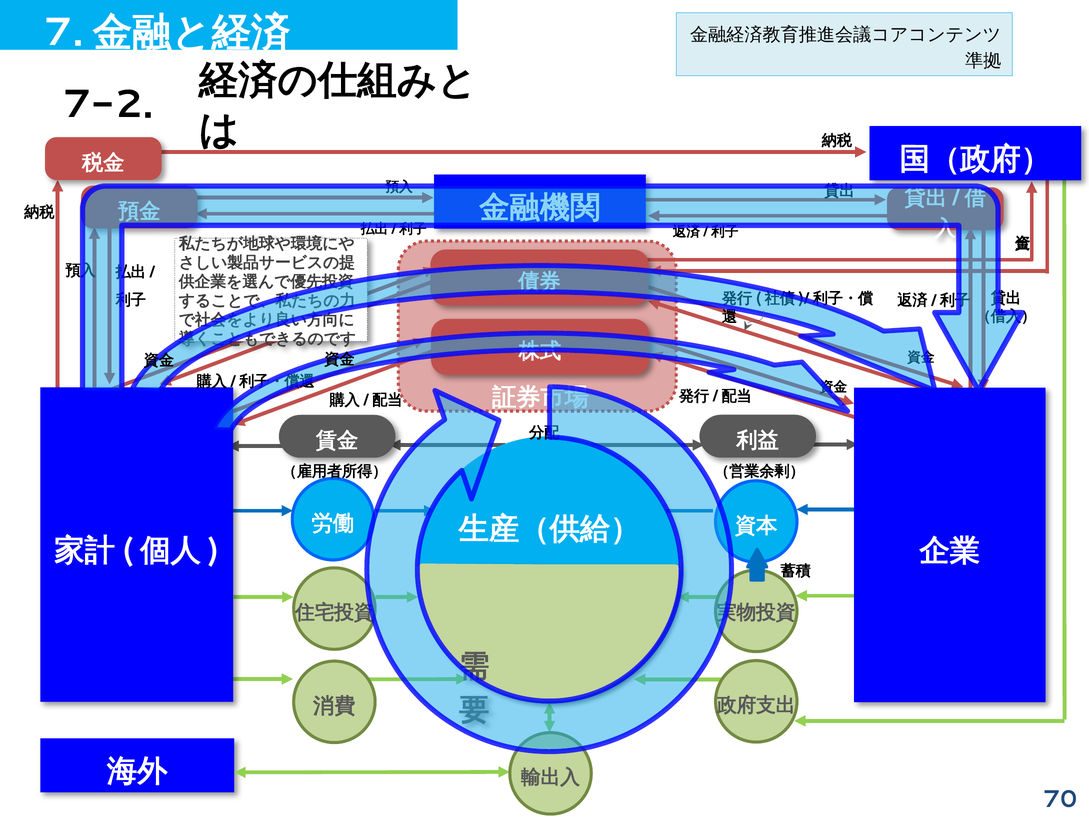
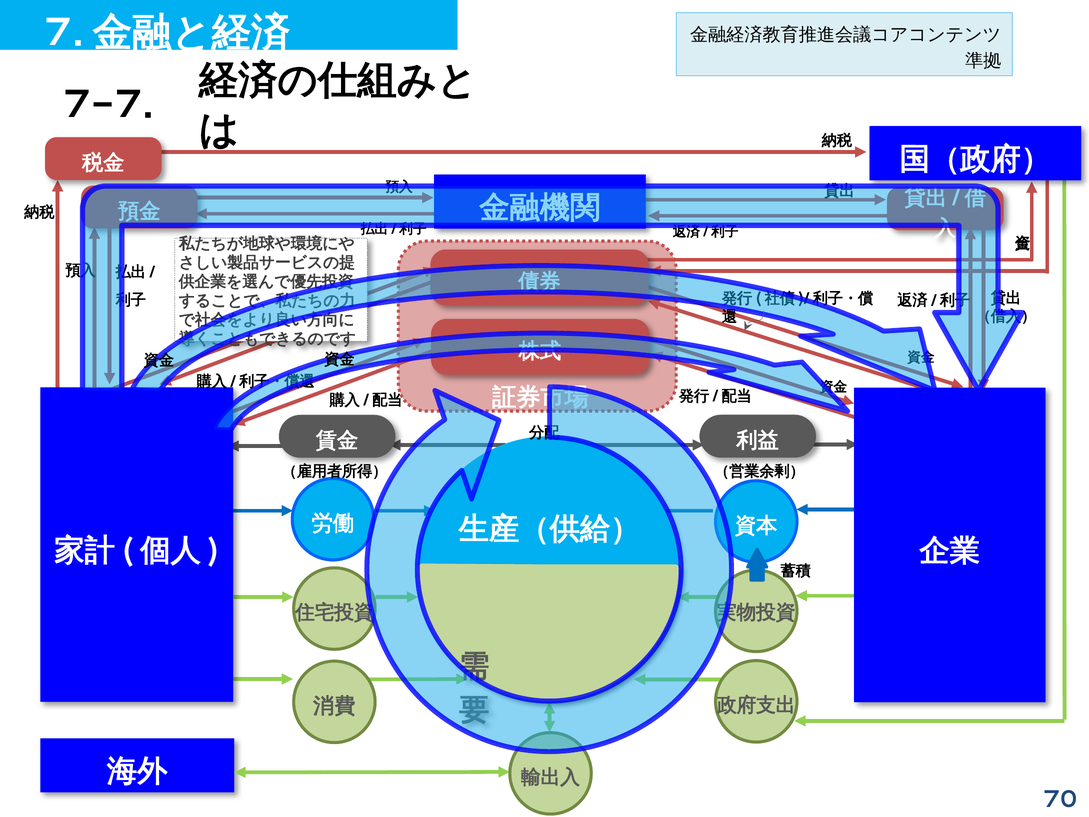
7-2: 7-2 -> 7-7
